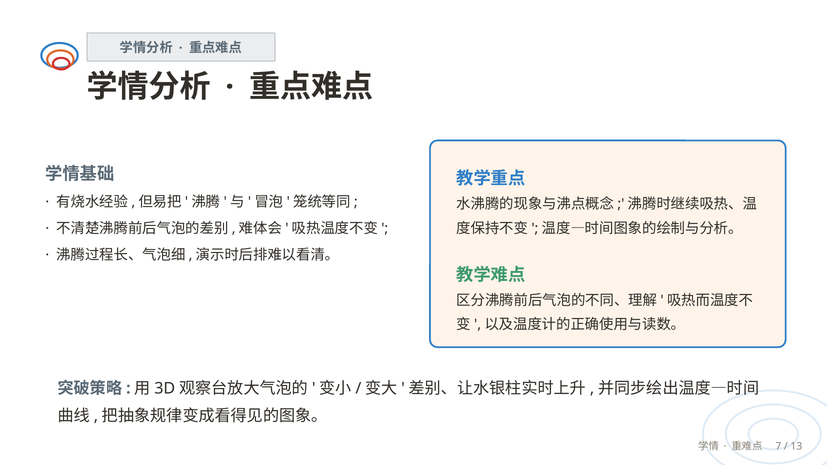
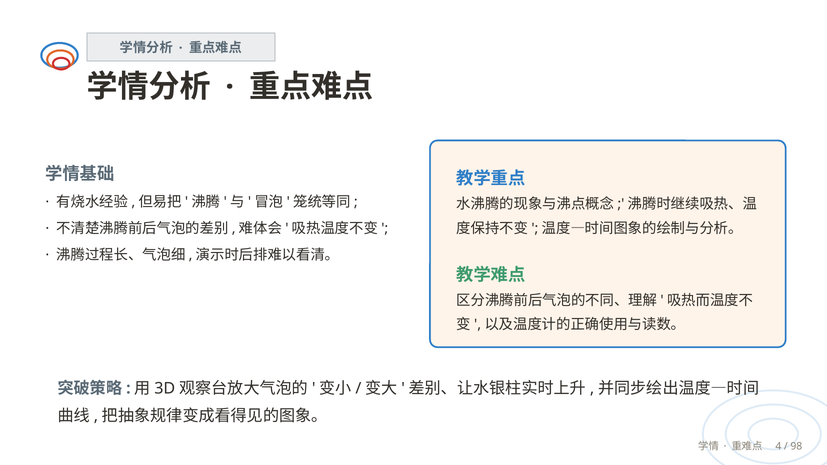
7: 7 -> 4
13: 13 -> 98
